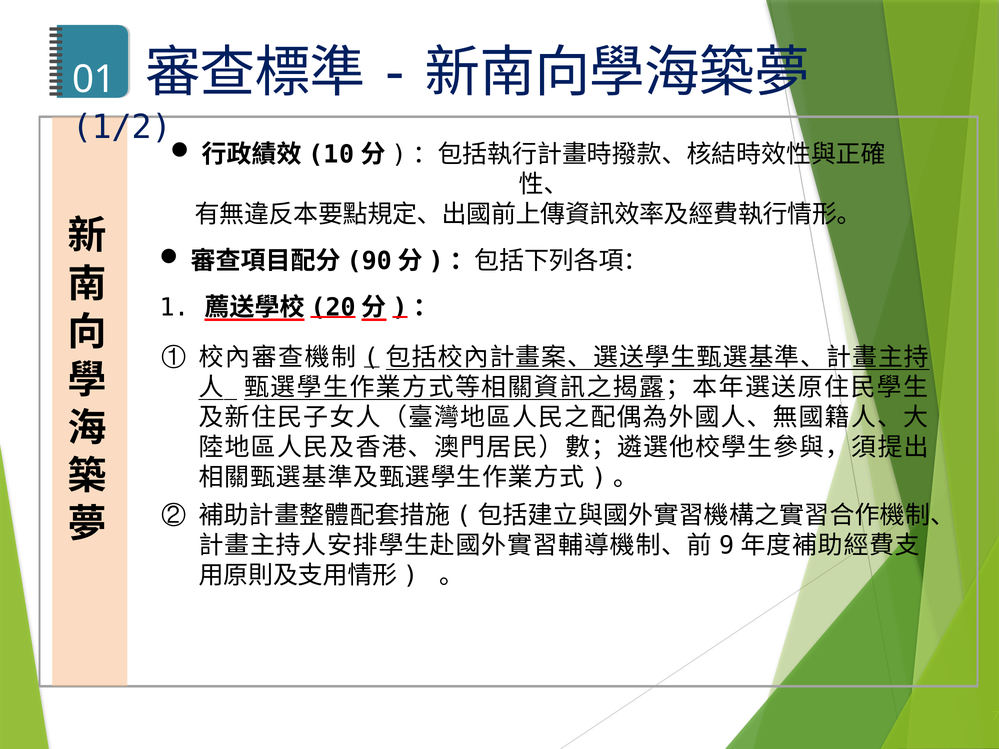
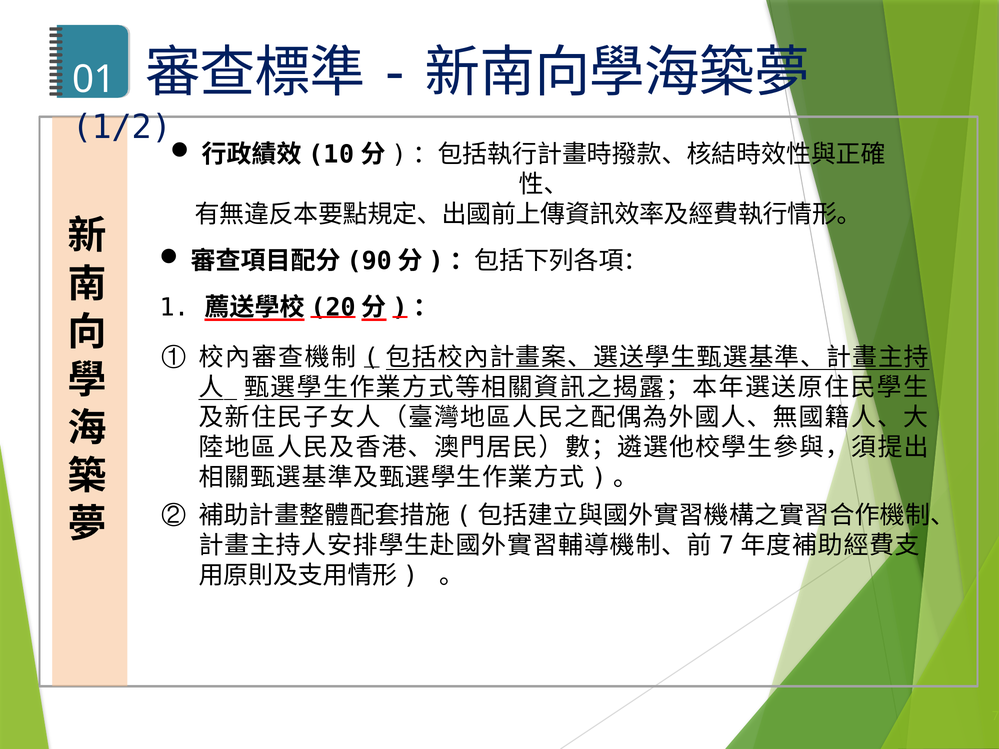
9 at (727, 546): 9 -> 7
